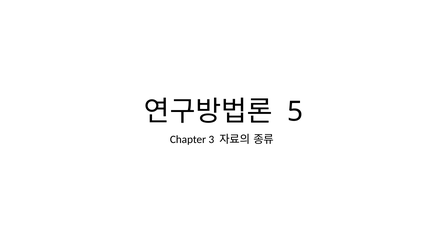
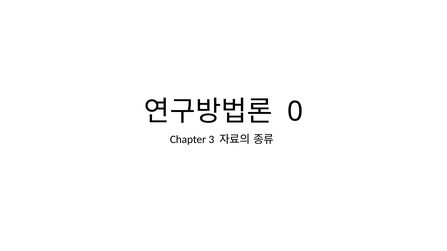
5: 5 -> 0
